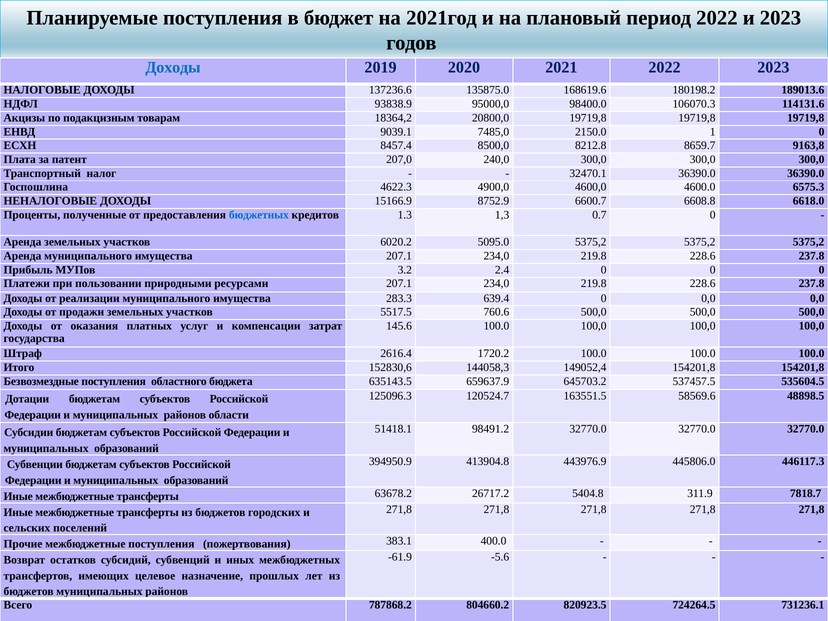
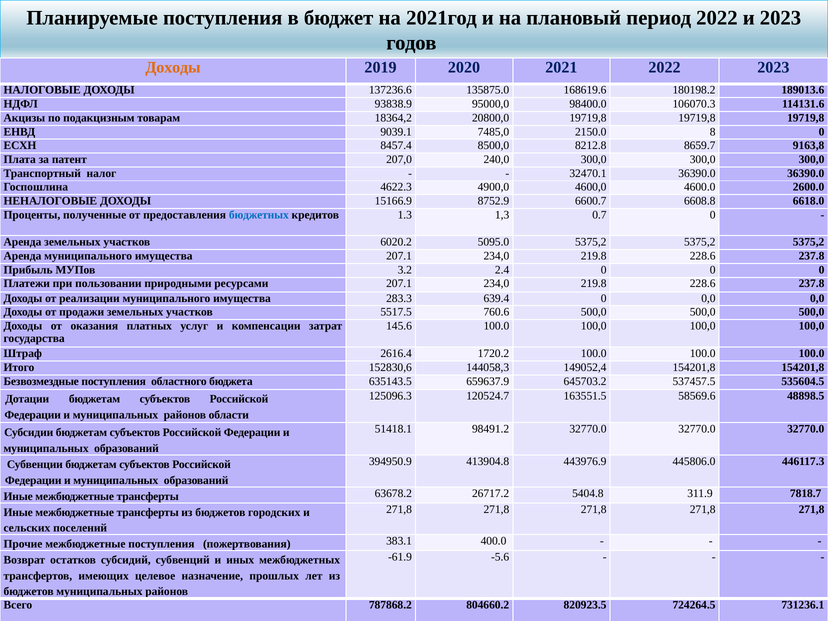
Доходы at (173, 67) colour: blue -> orange
1: 1 -> 8
6575.3: 6575.3 -> 2600.0
